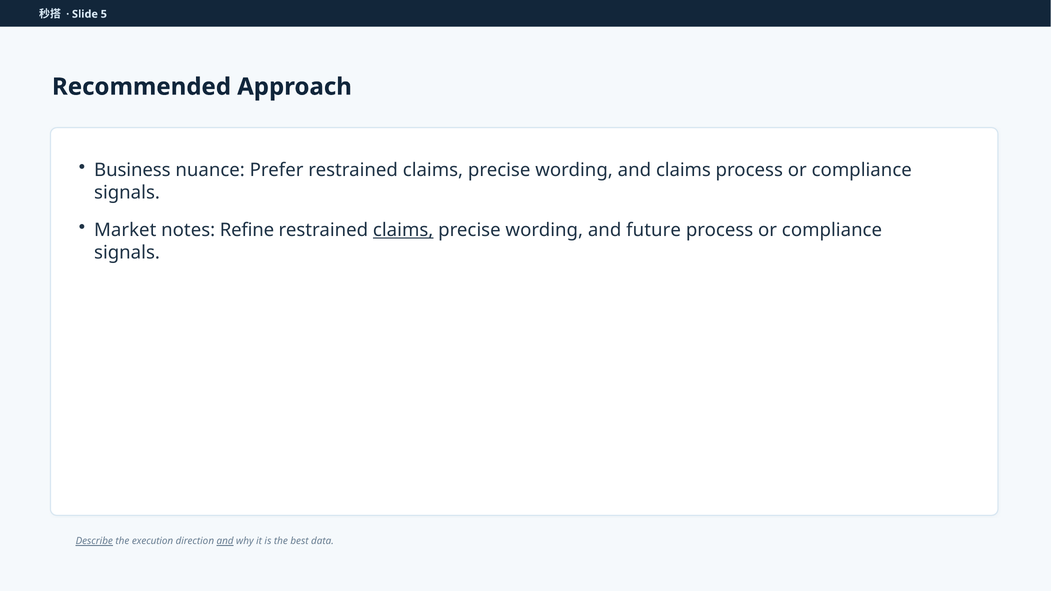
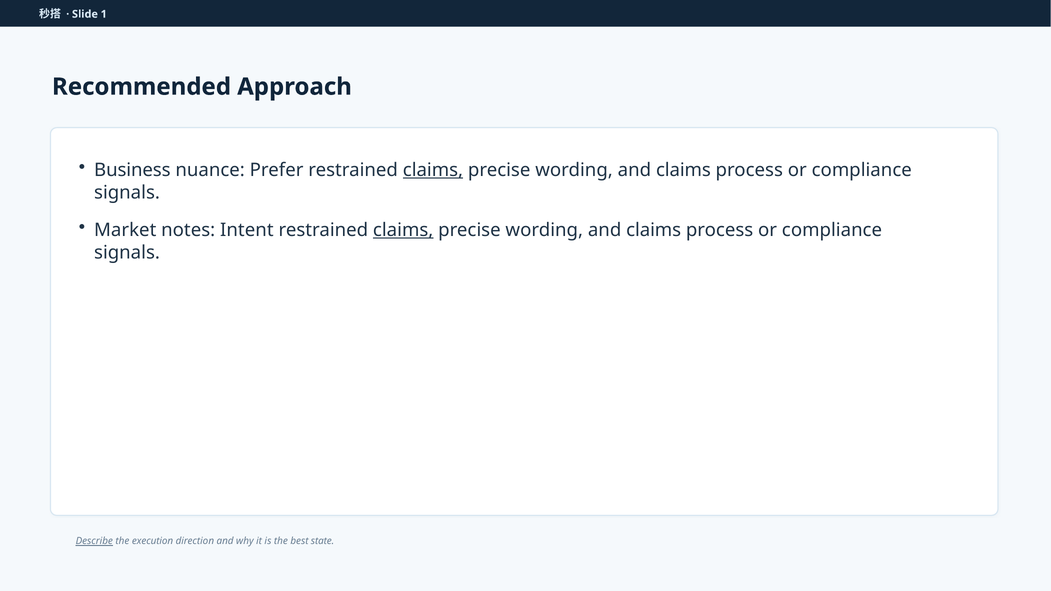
5: 5 -> 1
claims at (433, 170) underline: none -> present
Refine: Refine -> Intent
future at (654, 230): future -> claims
and at (225, 541) underline: present -> none
data: data -> state
